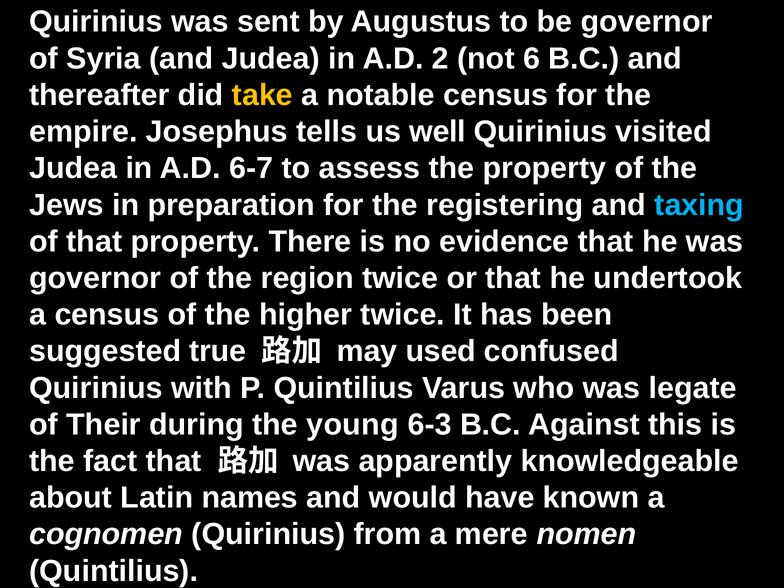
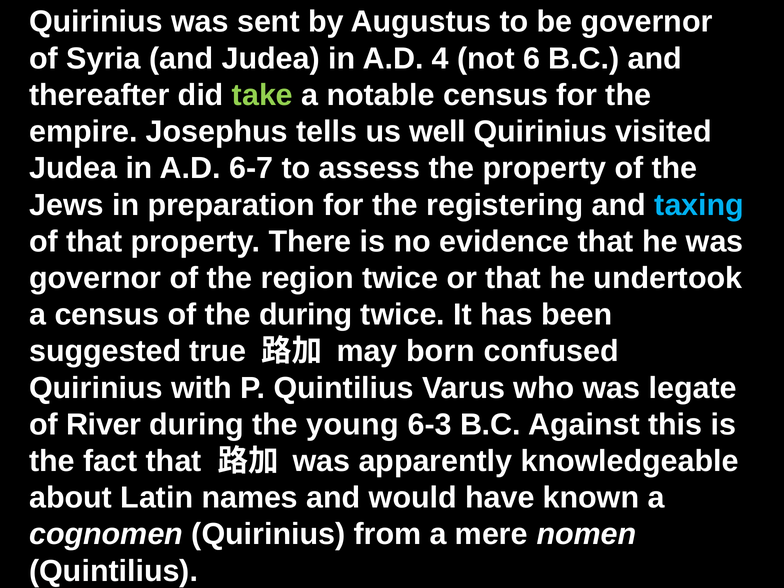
2: 2 -> 4
take colour: yellow -> light green
the higher: higher -> during
used: used -> born
Their: Their -> River
